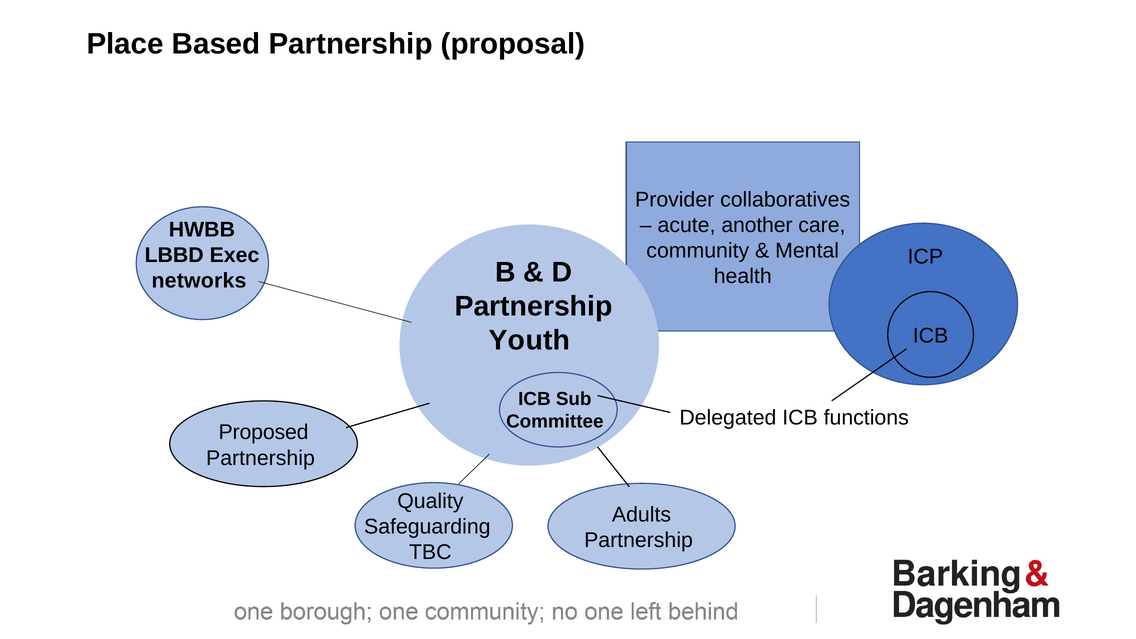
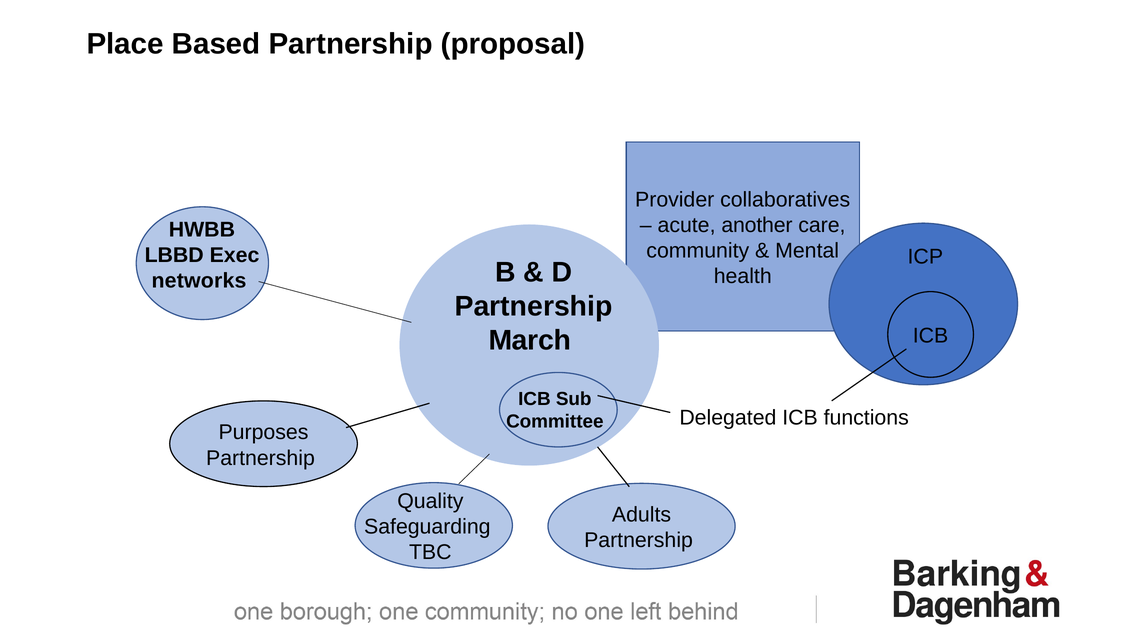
Youth: Youth -> March
Proposed: Proposed -> Purposes
